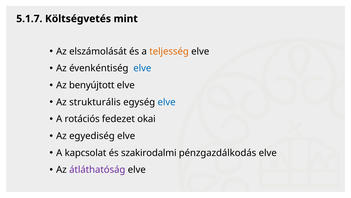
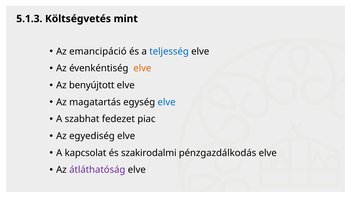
5.1.7: 5.1.7 -> 5.1.3
elszámolását: elszámolását -> emancipáció
teljesség colour: orange -> blue
elve at (142, 68) colour: blue -> orange
strukturális: strukturális -> magatartás
rotációs: rotációs -> szabhat
okai: okai -> piac
